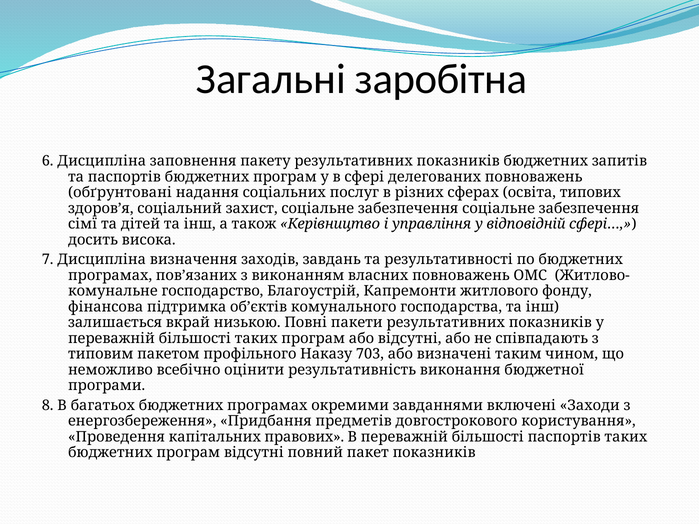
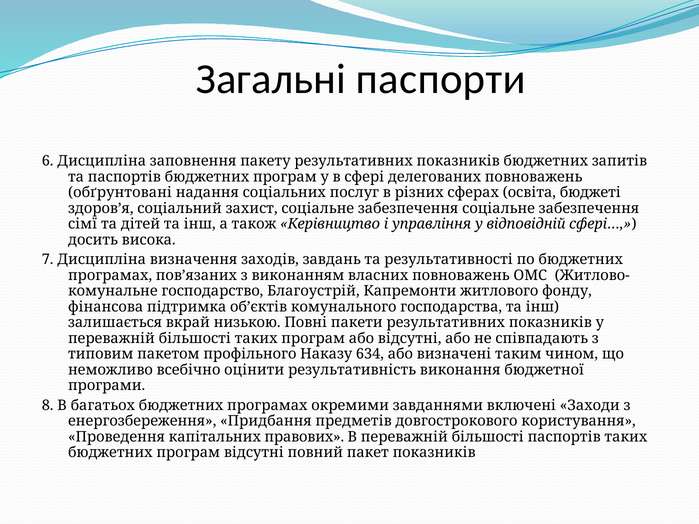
заробітна: заробітна -> паспорти
типових: типових -> бюджеті
703: 703 -> 634
